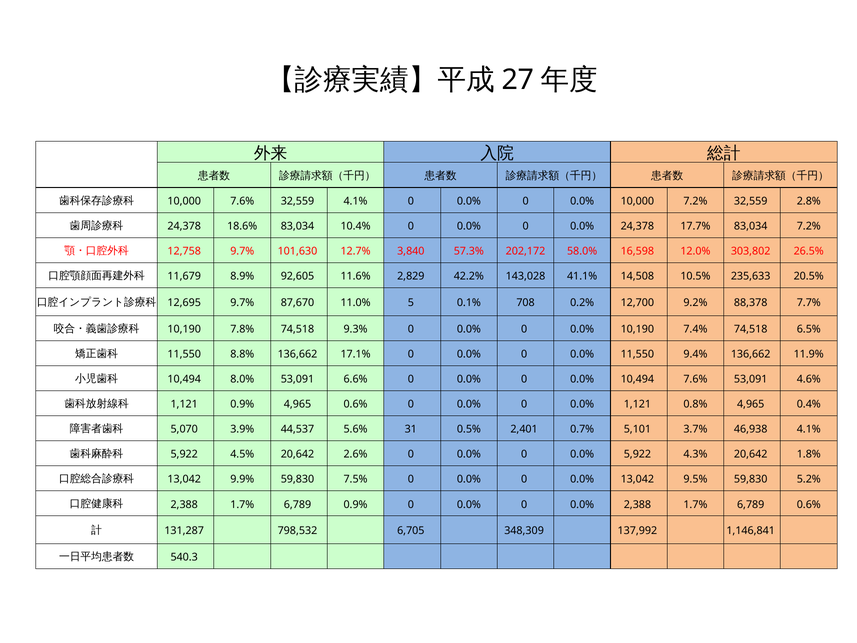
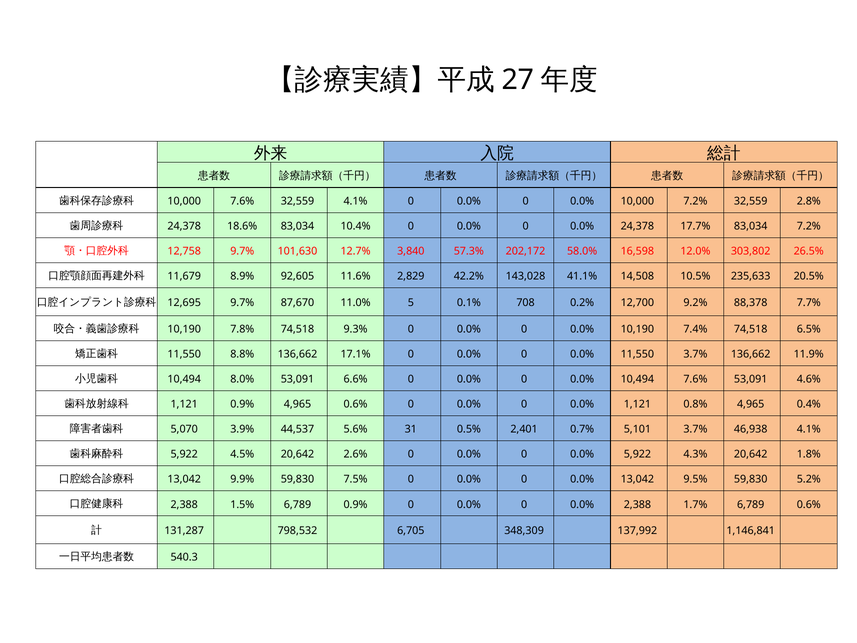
11,550 9.4%: 9.4% -> 3.7%
1.7% at (242, 504): 1.7% -> 1.5%
